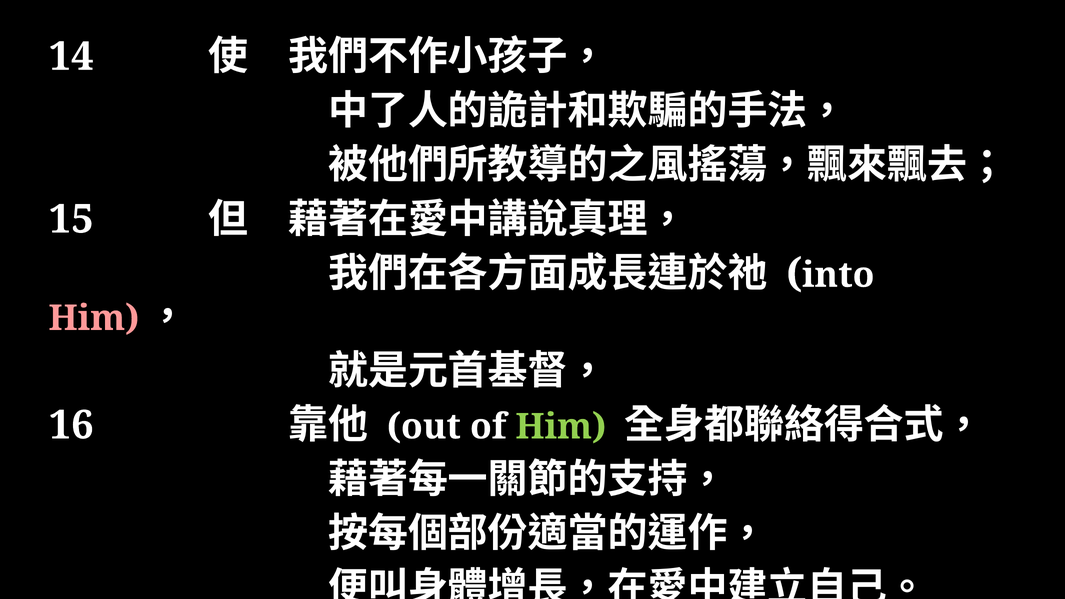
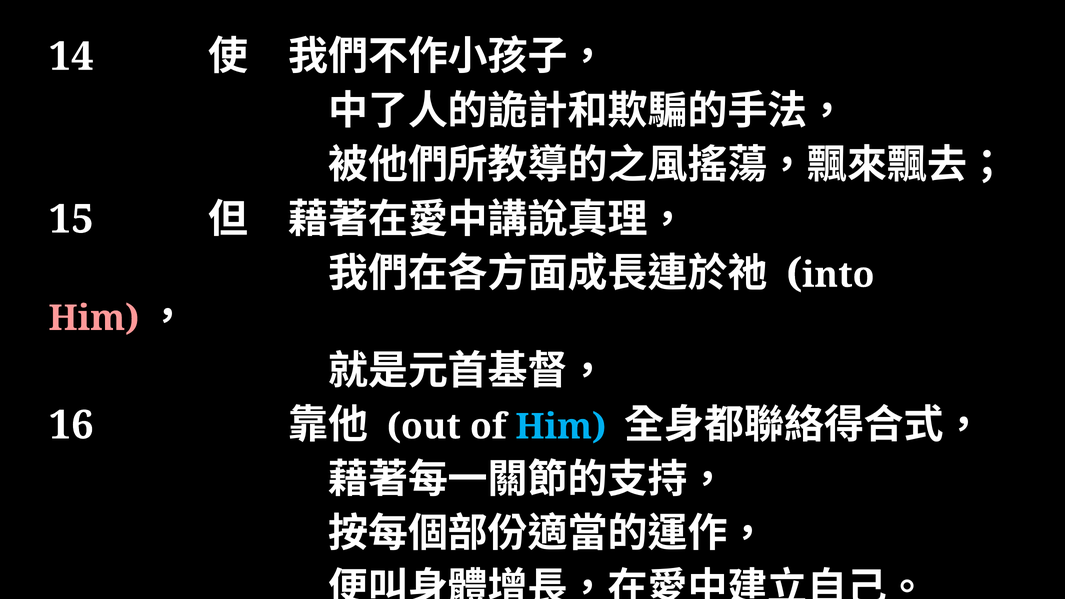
Him at (561, 427) colour: light green -> light blue
